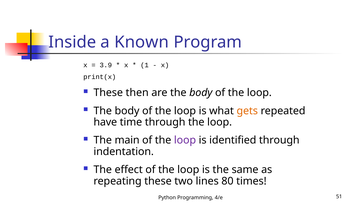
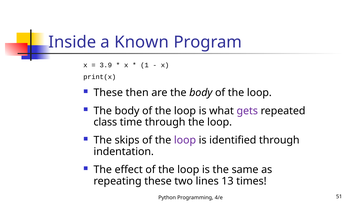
gets colour: orange -> purple
have: have -> class
main: main -> skips
80: 80 -> 13
